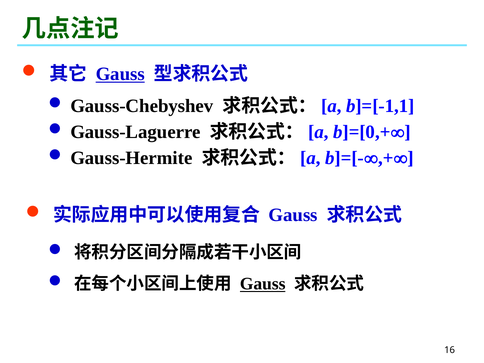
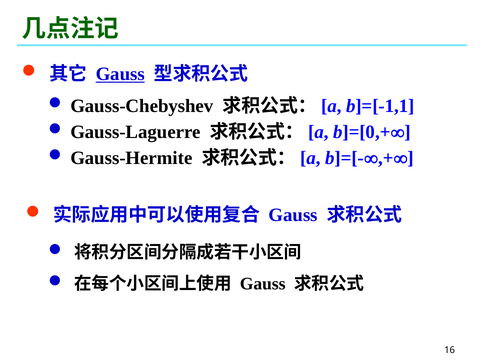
Gauss at (263, 284) underline: present -> none
